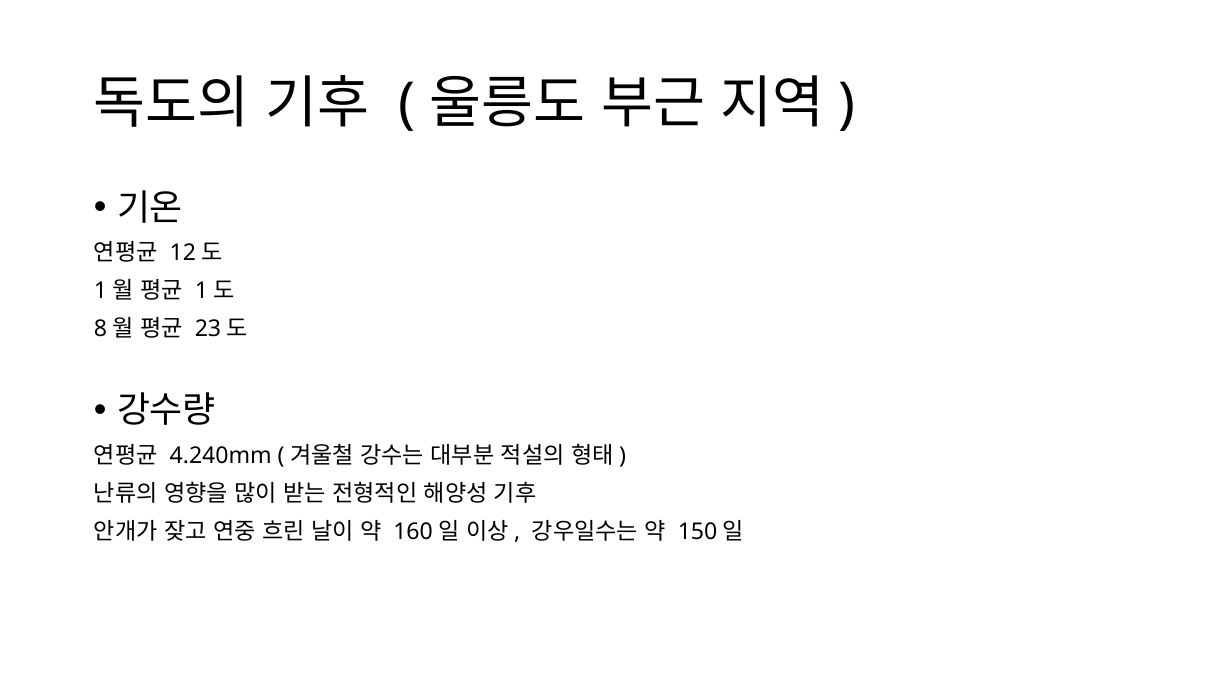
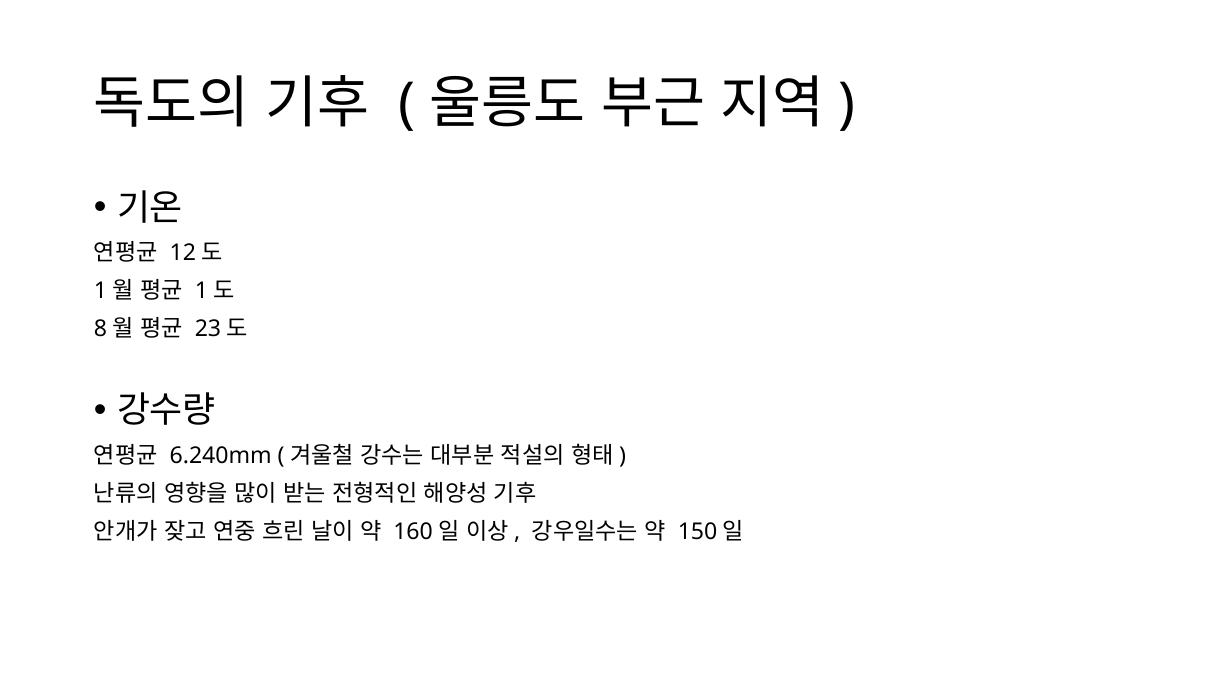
4.240mm: 4.240mm -> 6.240mm
